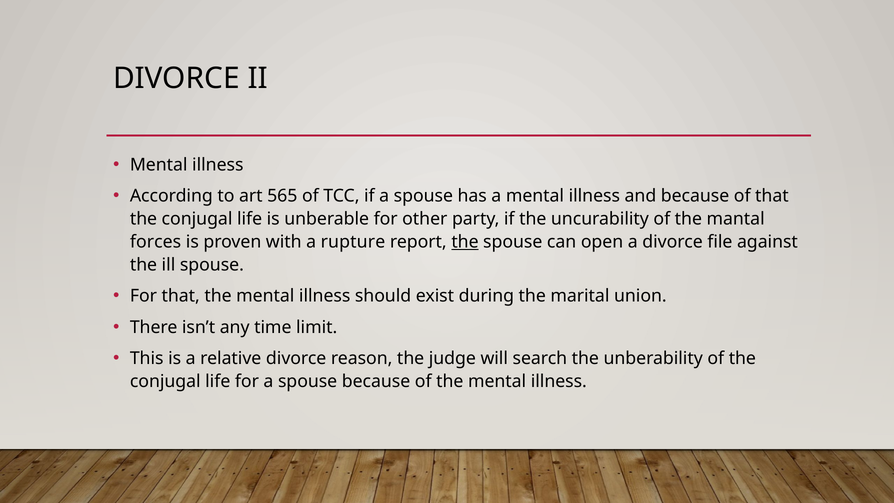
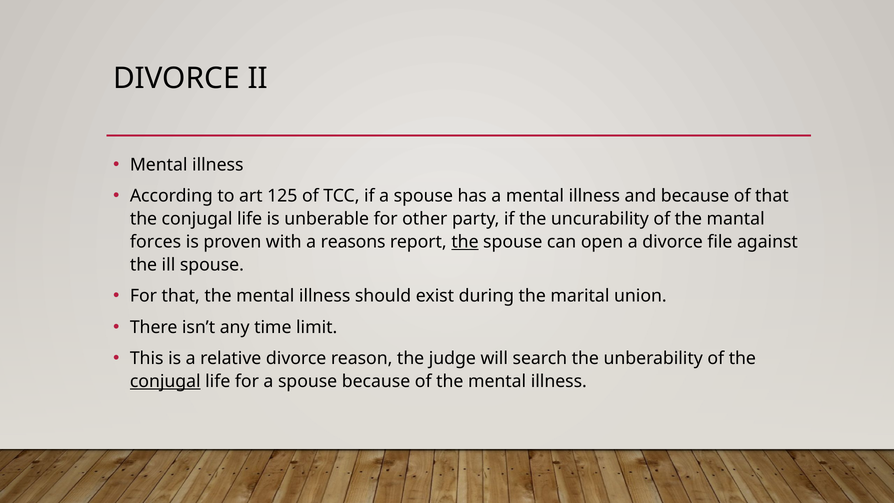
565: 565 -> 125
rupture: rupture -> reasons
conjugal at (165, 381) underline: none -> present
